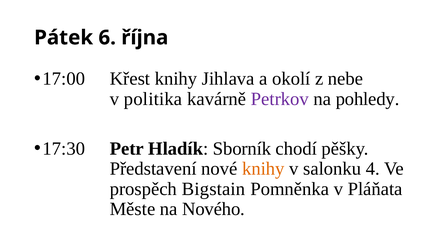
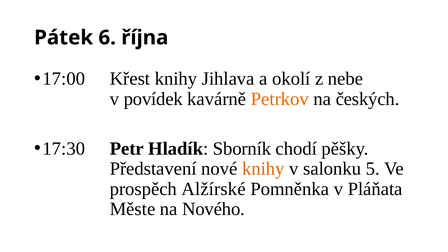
politika: politika -> povídek
Petrkov colour: purple -> orange
pohledy: pohledy -> českých
4: 4 -> 5
Bigstain: Bigstain -> Alžírské
